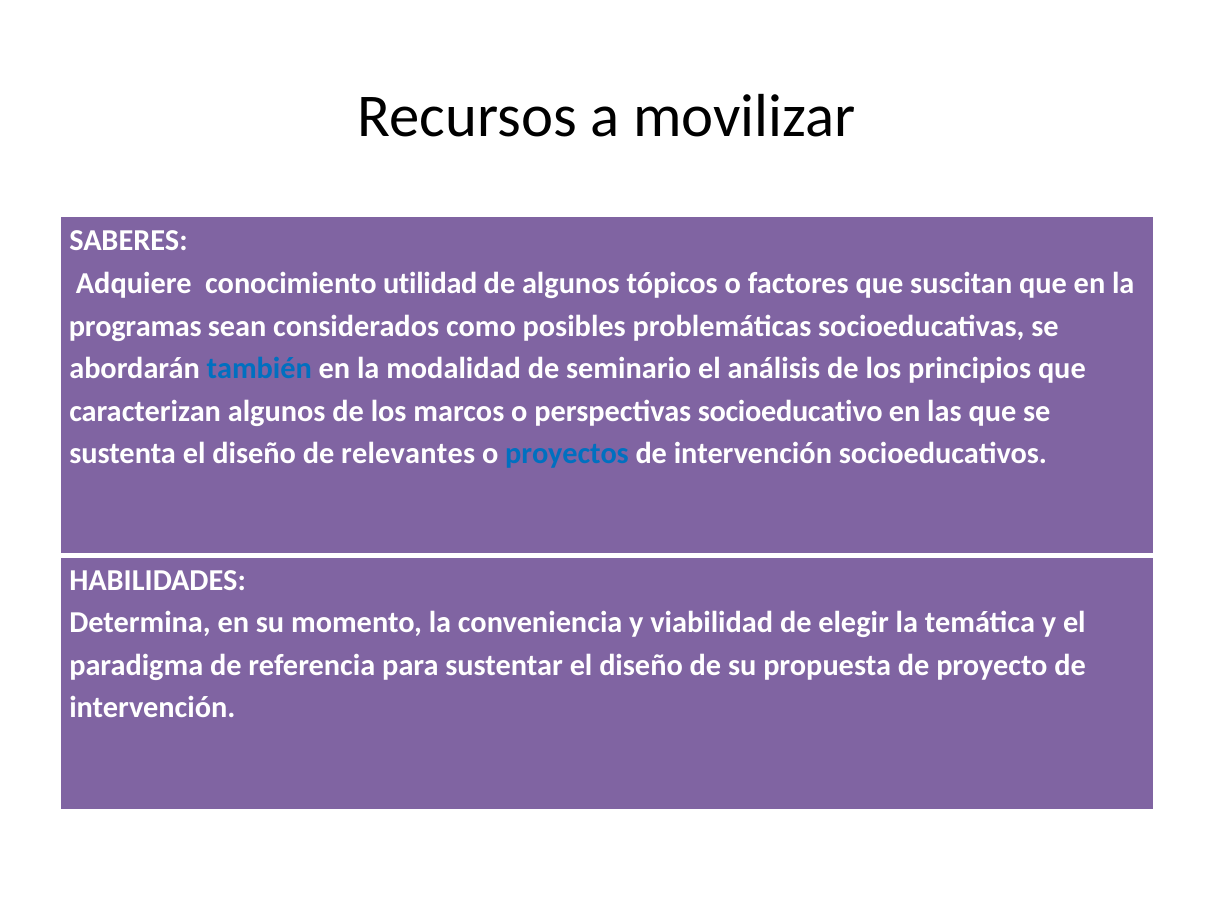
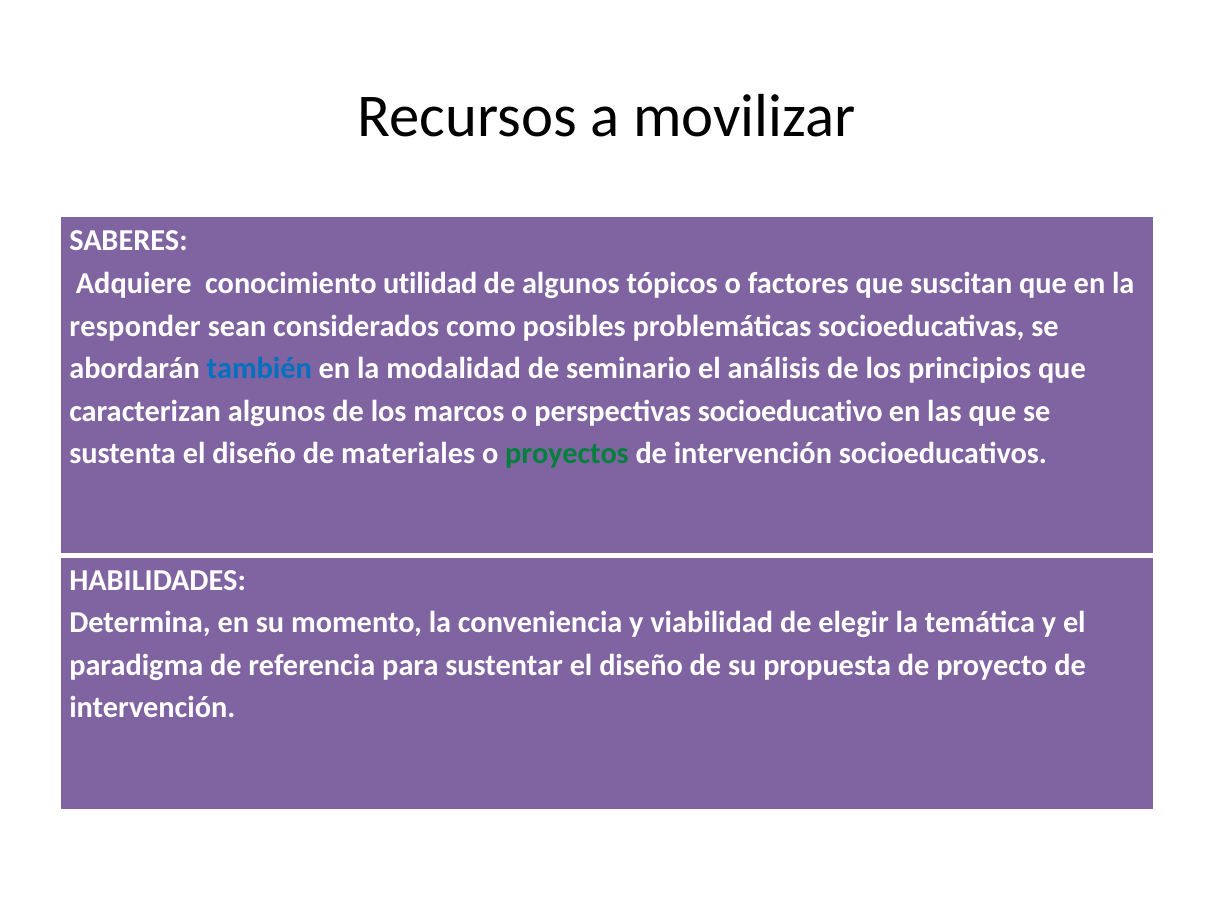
programas: programas -> responder
relevantes: relevantes -> materiales
proyectos colour: blue -> green
